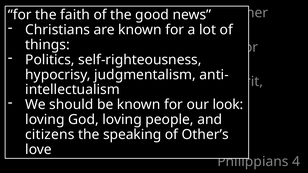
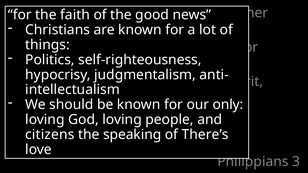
look at (228, 105): look -> only
Other’s: Other’s -> There’s
4: 4 -> 3
